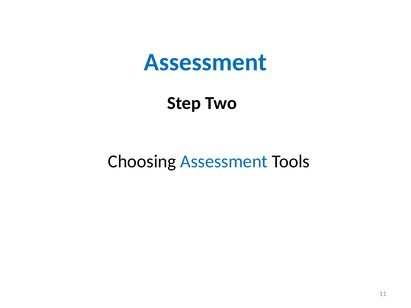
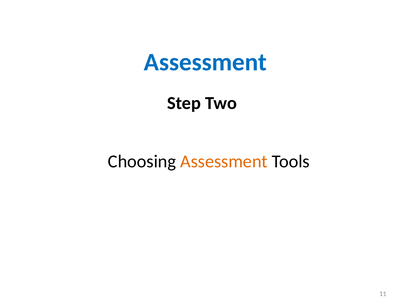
Assessment at (224, 162) colour: blue -> orange
